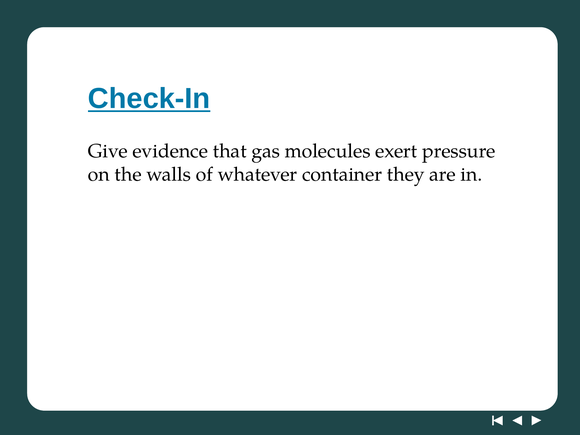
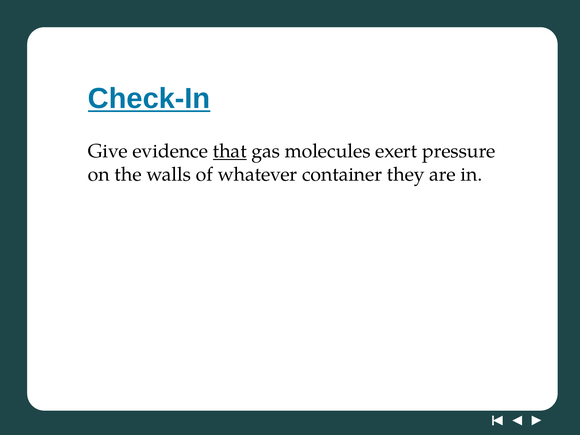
that underline: none -> present
